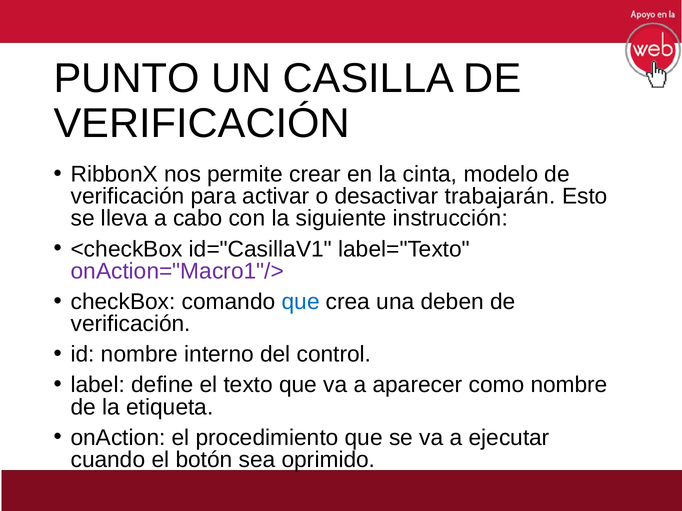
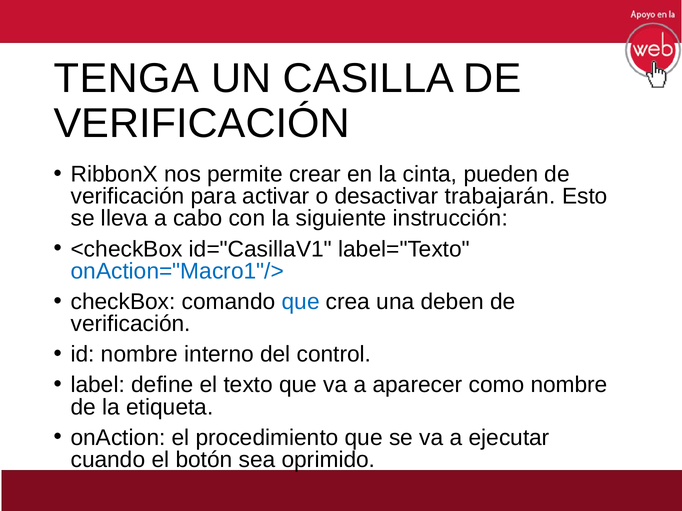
PUNTO: PUNTO -> TENGA
modelo: modelo -> pueden
onAction="Macro1"/> colour: purple -> blue
